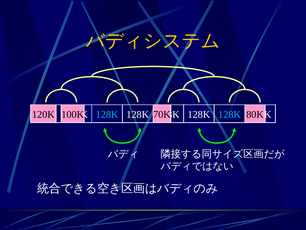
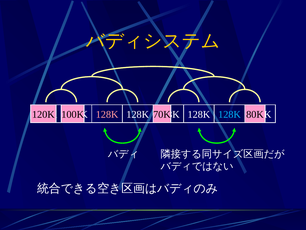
128K at (107, 114) colour: light blue -> pink
